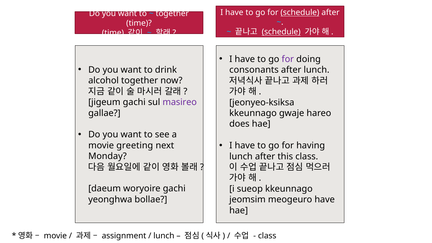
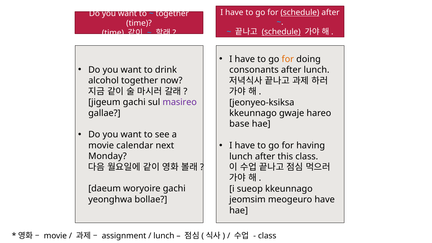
for at (288, 59) colour: purple -> orange
does: does -> base
greeting: greeting -> calendar
